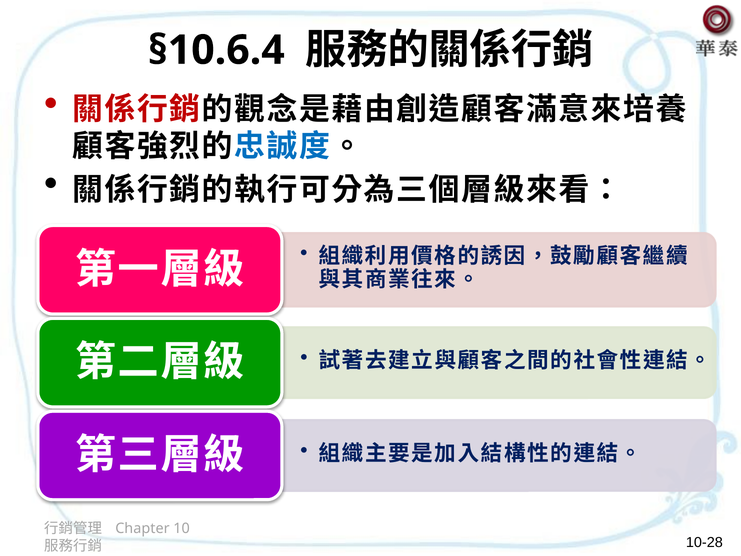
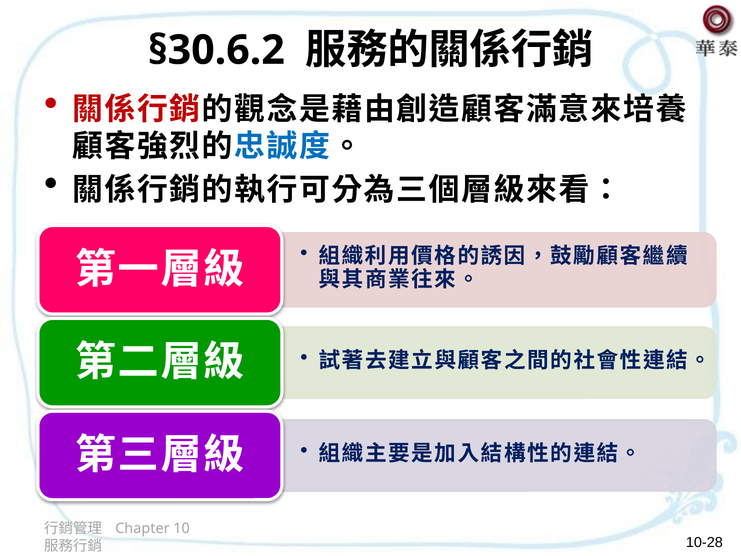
§10.6.4: §10.6.4 -> §30.6.2
